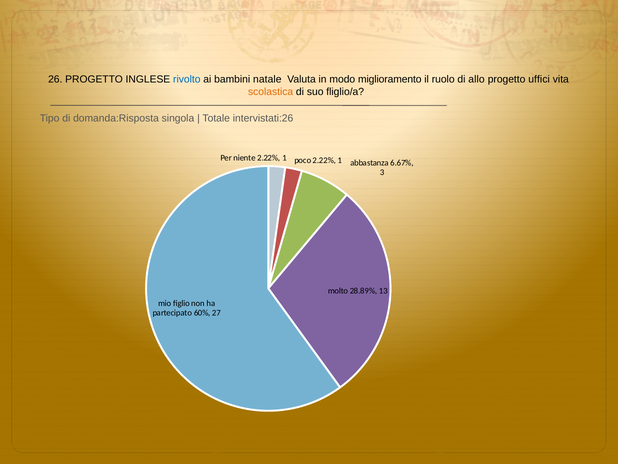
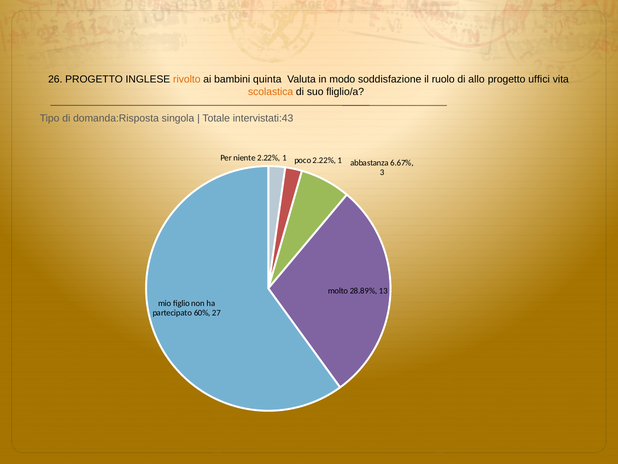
rivolto colour: blue -> orange
natale: natale -> quinta
miglioramento: miglioramento -> soddisfazione
intervistati:26: intervistati:26 -> intervistati:43
